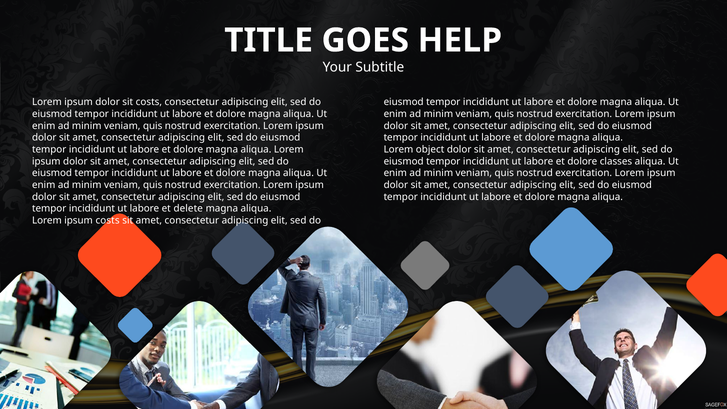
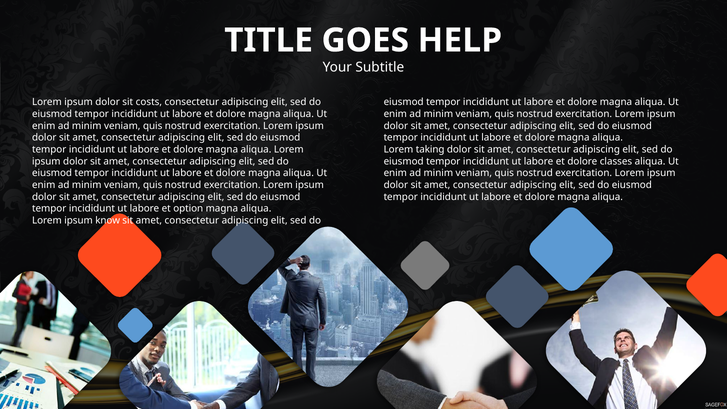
object: object -> taking
delete: delete -> option
ipsum costs: costs -> know
